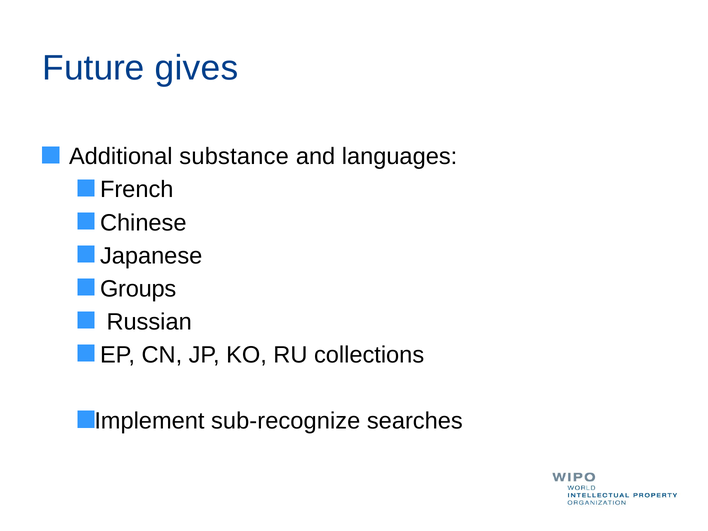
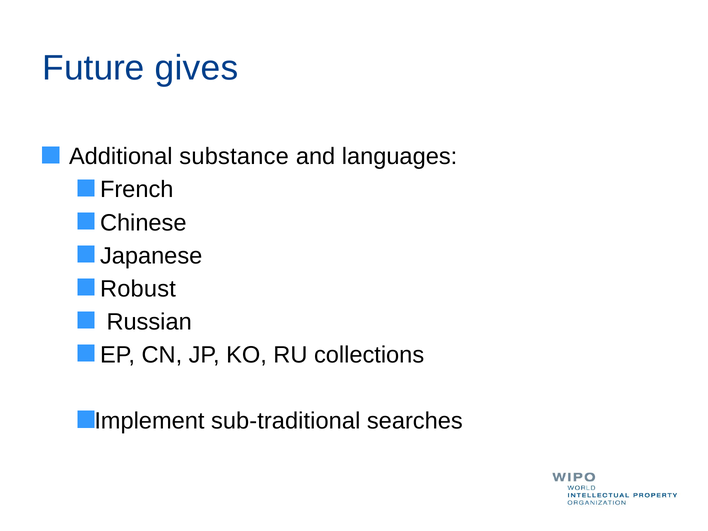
Groups: Groups -> Robust
sub-recognize: sub-recognize -> sub-traditional
